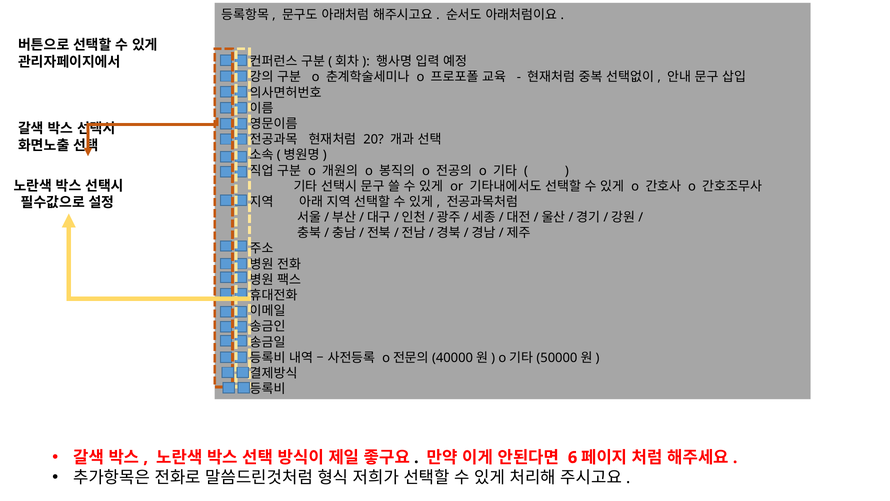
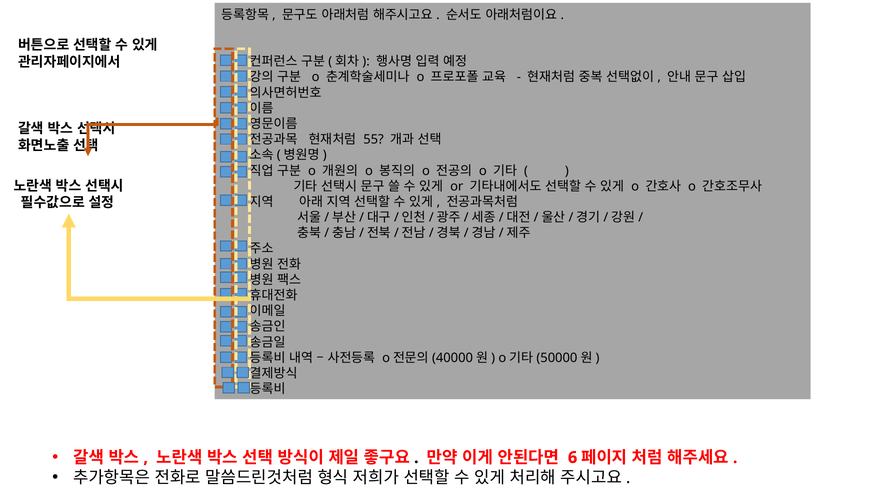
20: 20 -> 55
